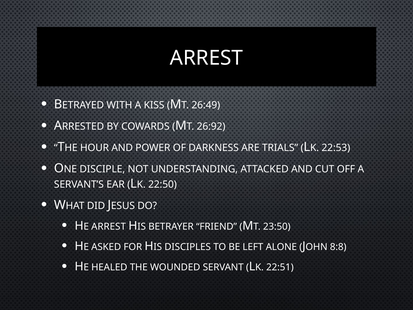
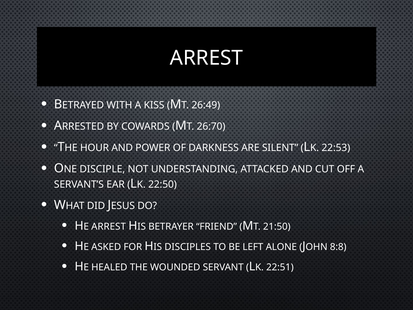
26:92: 26:92 -> 26:70
TRIALS: TRIALS -> SILENT
23:50: 23:50 -> 21:50
